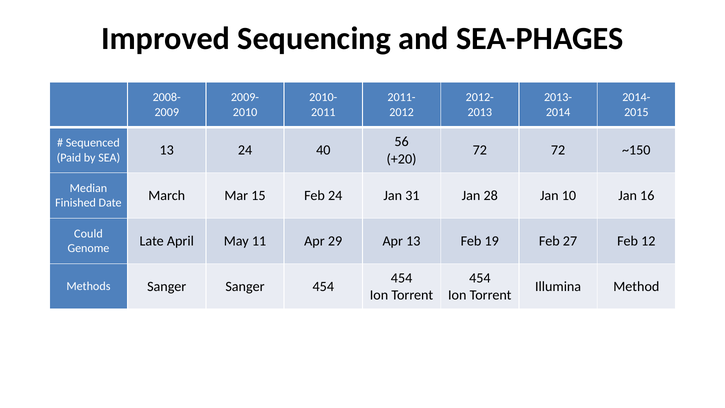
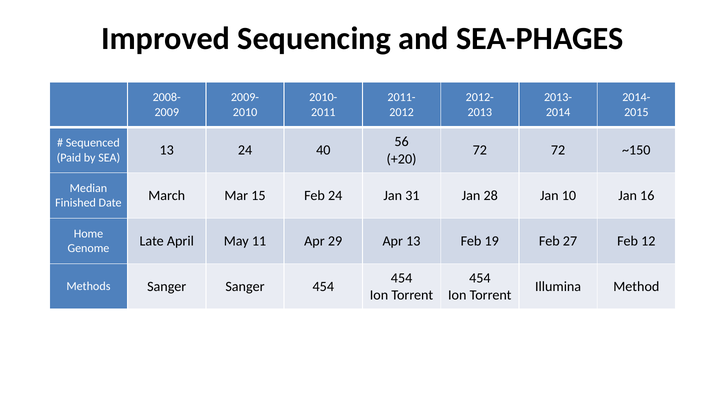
Could: Could -> Home
